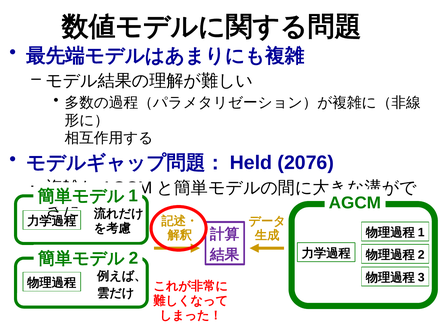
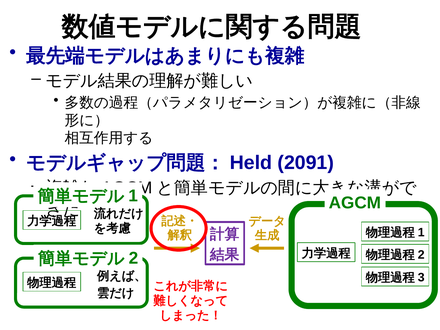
2076: 2076 -> 2091
